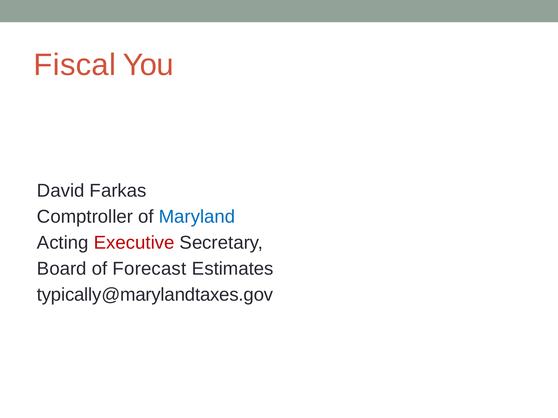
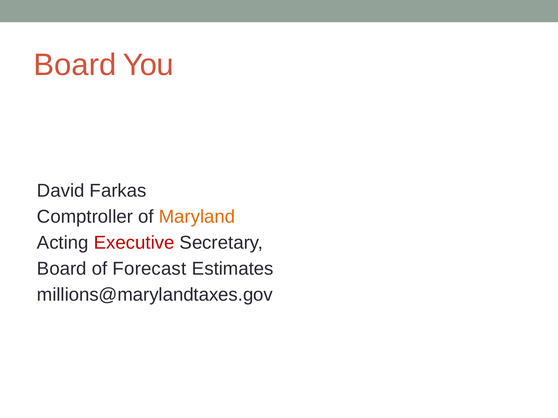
Fiscal at (75, 65): Fiscal -> Board
Maryland colour: blue -> orange
typically@marylandtaxes.gov: typically@marylandtaxes.gov -> millions@marylandtaxes.gov
